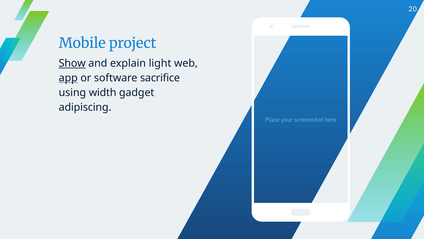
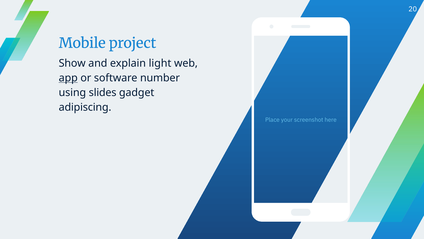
Show underline: present -> none
sacrifice: sacrifice -> number
width: width -> slides
